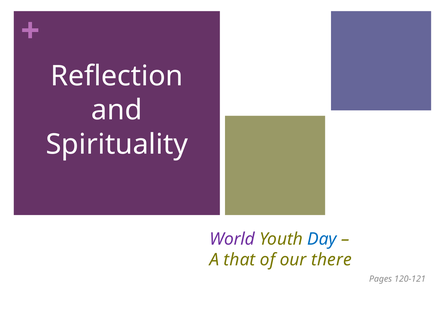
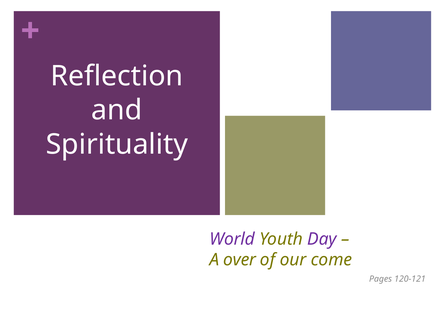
Day colour: blue -> purple
that: that -> over
there: there -> come
